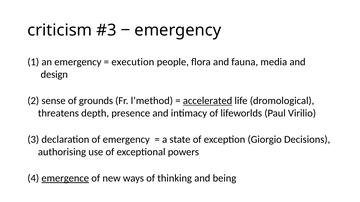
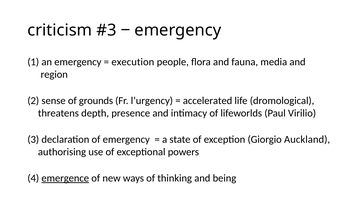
design: design -> region
l’method: l’method -> l’urgency
accelerated underline: present -> none
Decisions: Decisions -> Auckland
